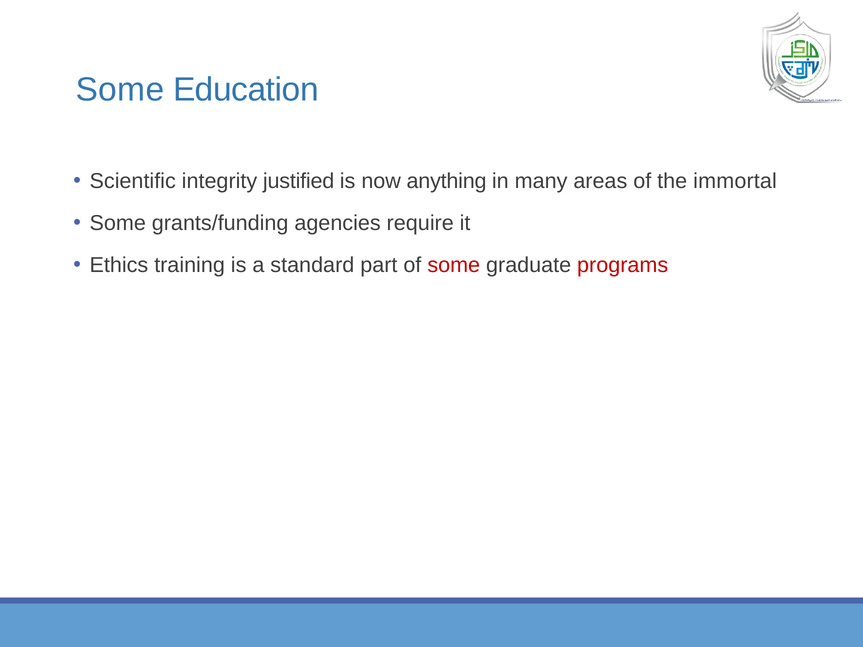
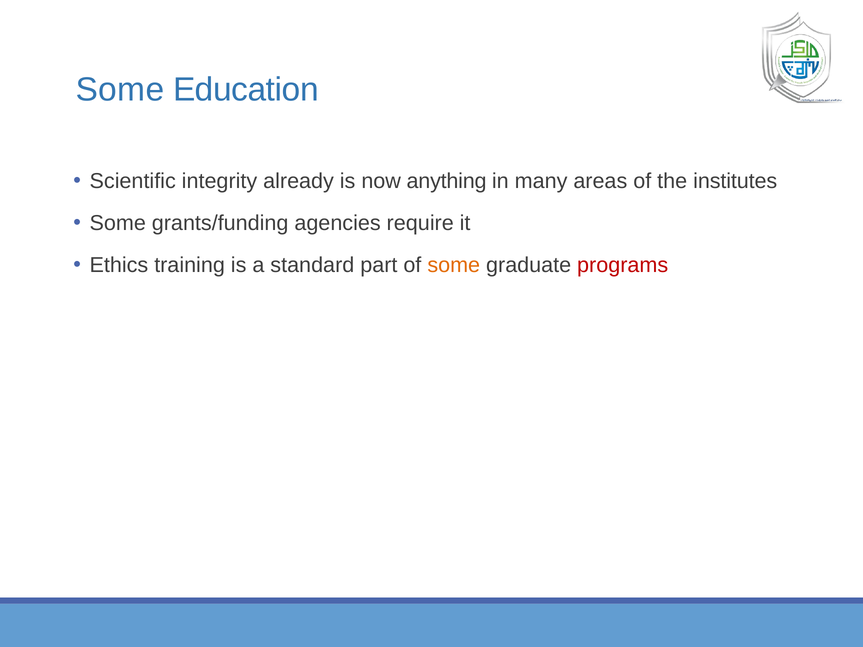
justified: justified -> already
immortal: immortal -> institutes
some at (454, 265) colour: red -> orange
